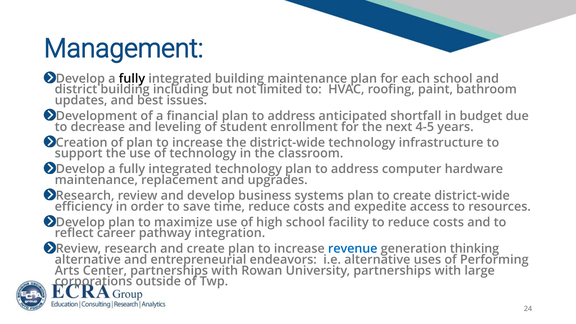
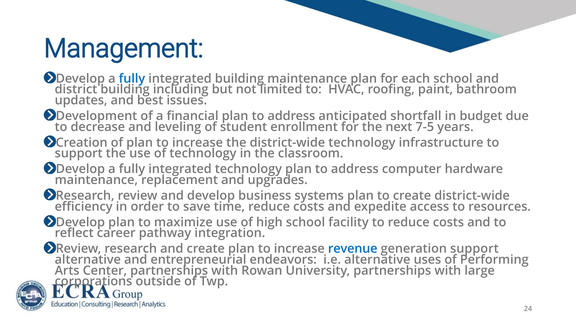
fully at (132, 79) colour: black -> blue
4-5: 4-5 -> 7-5
generation thinking: thinking -> support
